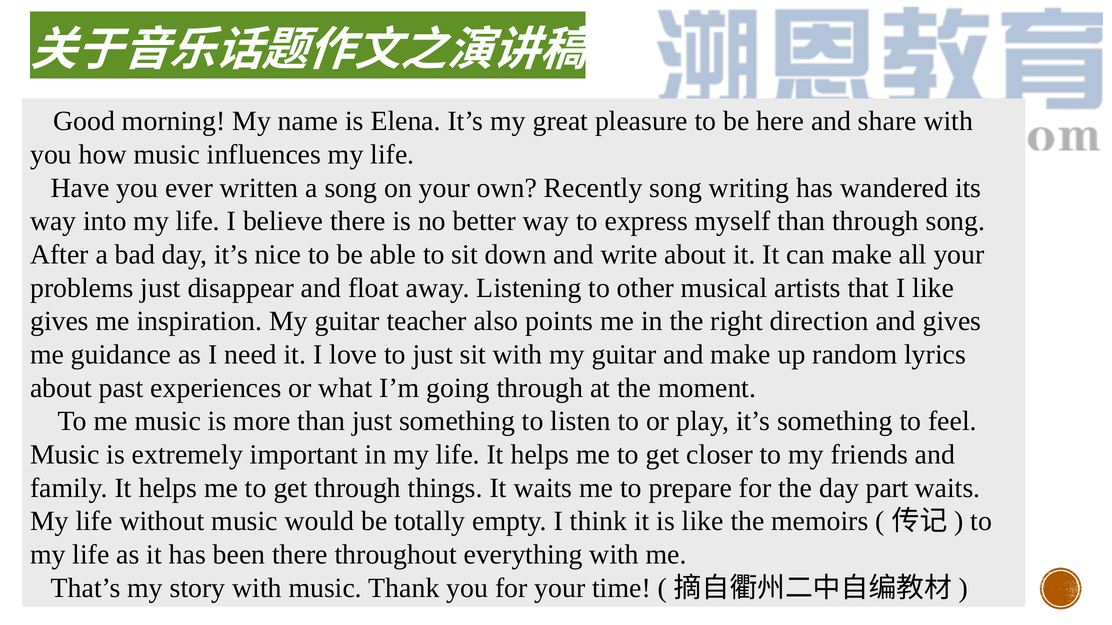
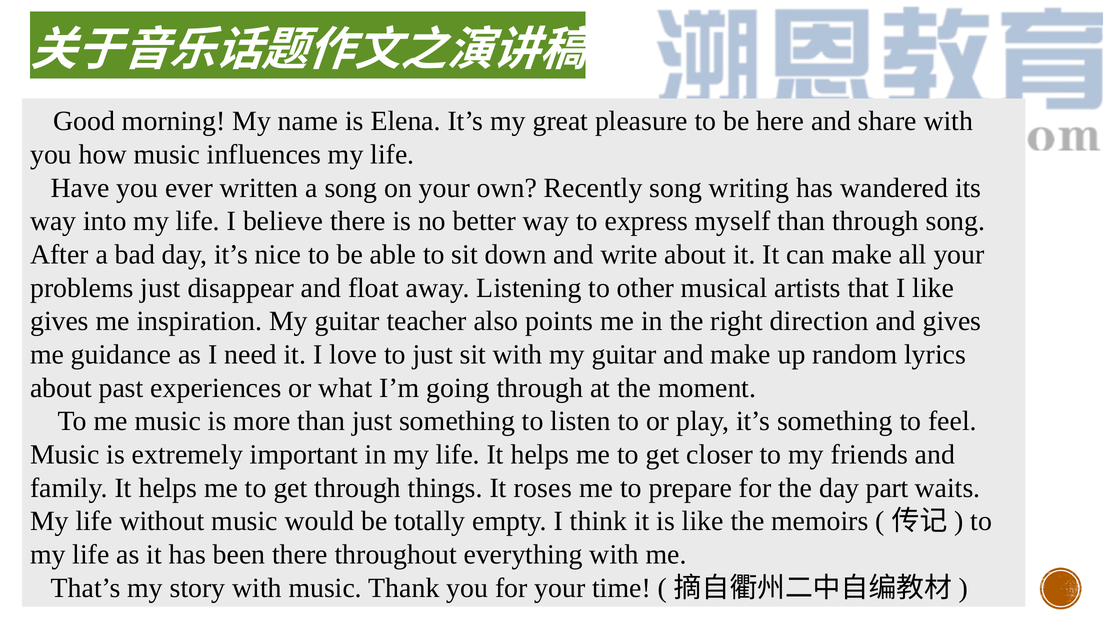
It waits: waits -> roses
